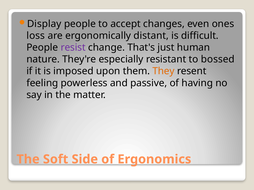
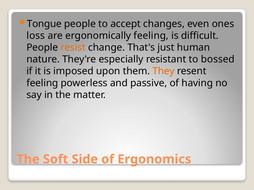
Display: Display -> Tongue
ergonomically distant: distant -> feeling
resist colour: purple -> orange
